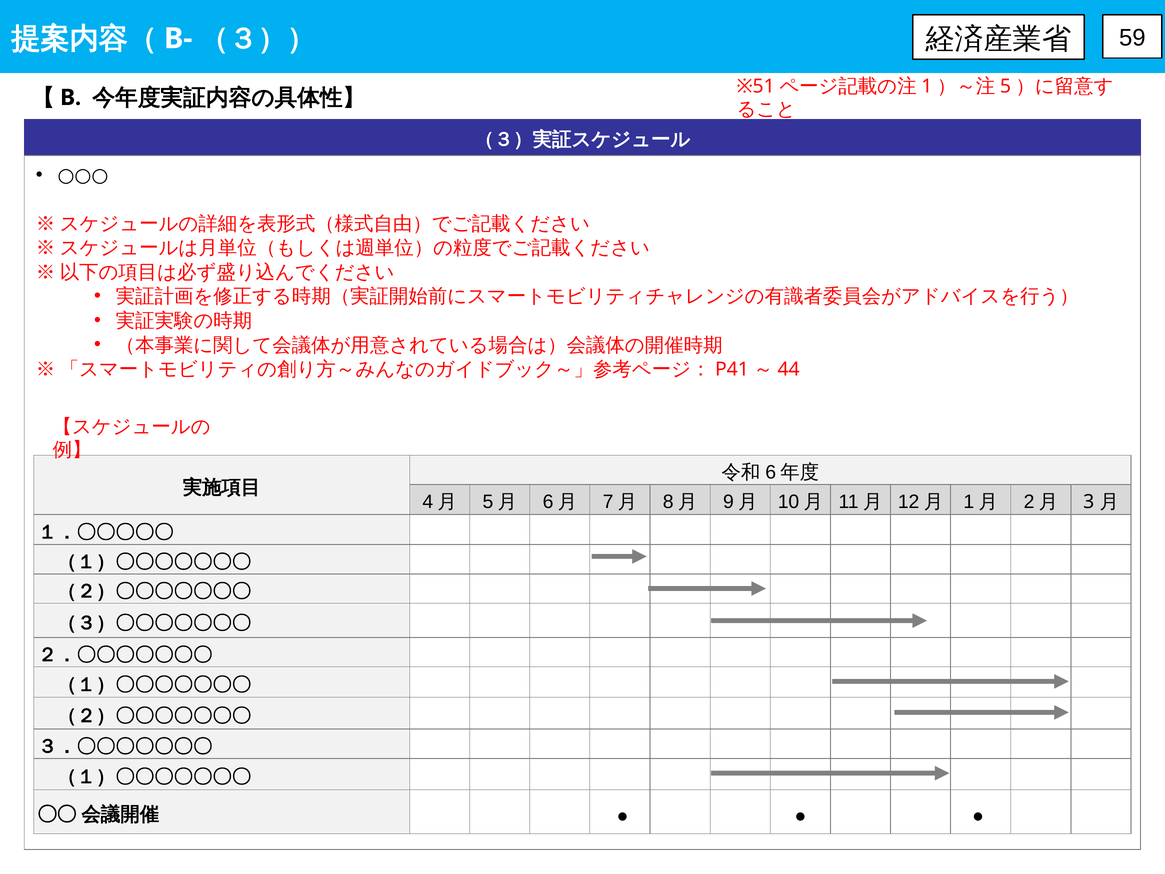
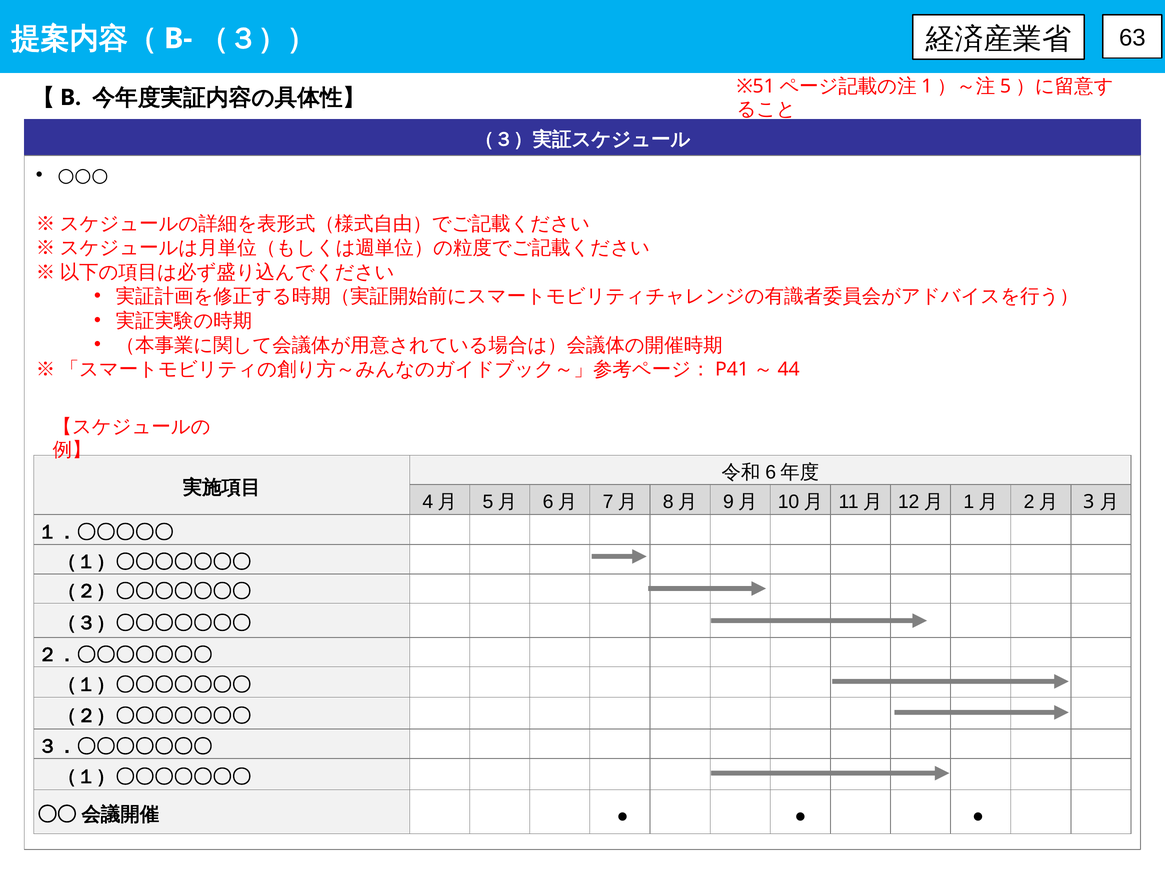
59: 59 -> 63
